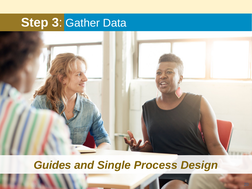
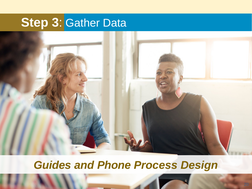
Single: Single -> Phone
